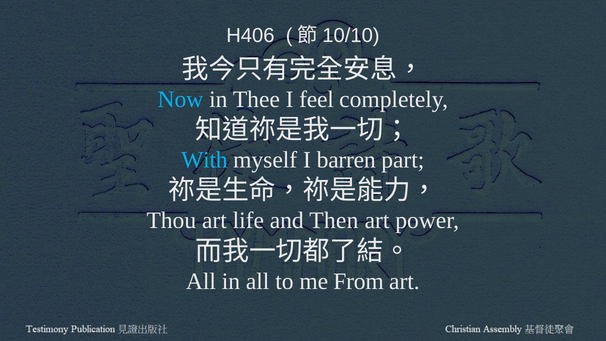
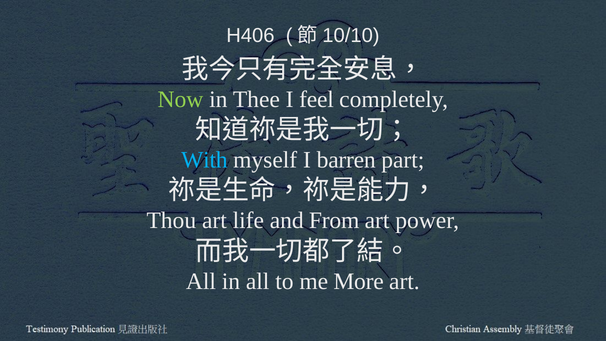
Now colour: light blue -> light green
Then: Then -> From
From: From -> More
